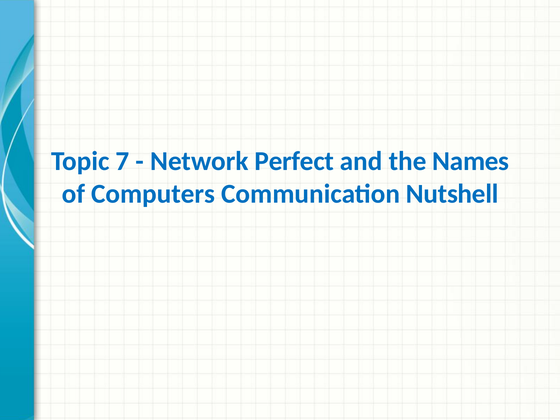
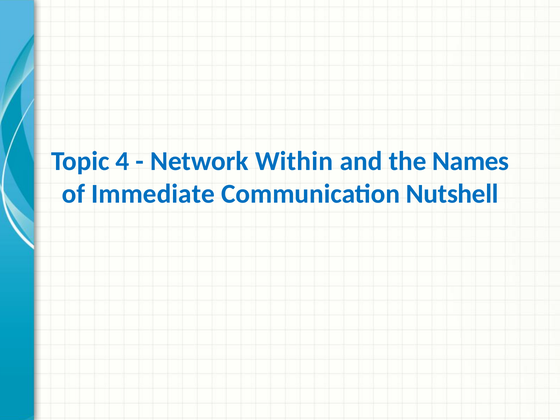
7: 7 -> 4
Perfect: Perfect -> Within
Computers: Computers -> Immediate
